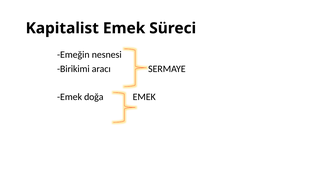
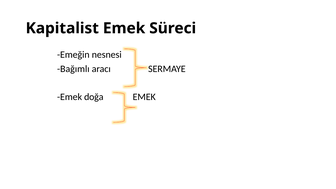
Birikimi: Birikimi -> Bağımlı
